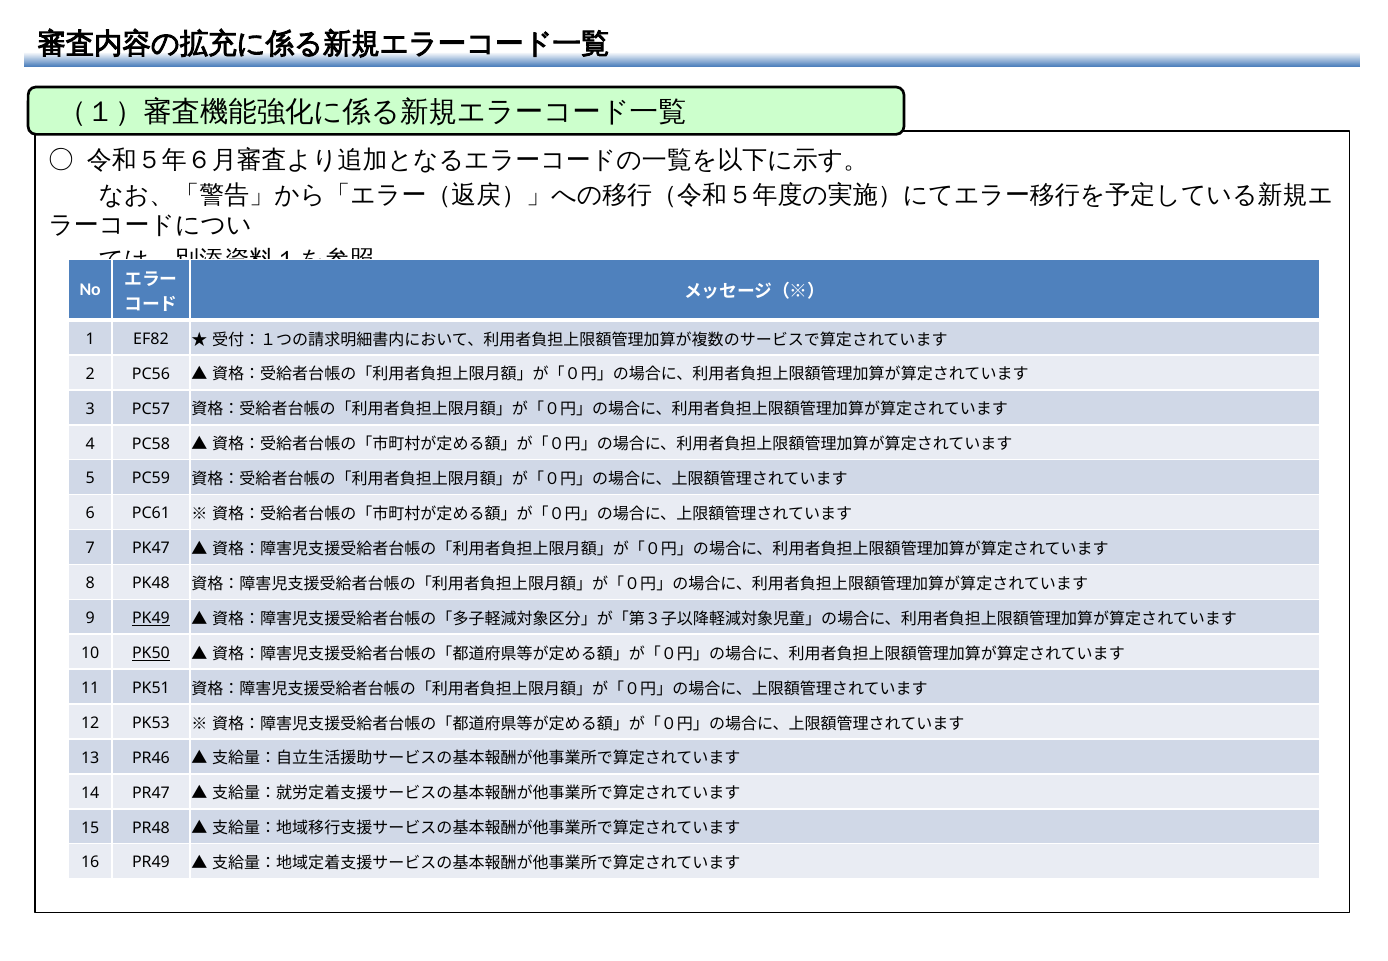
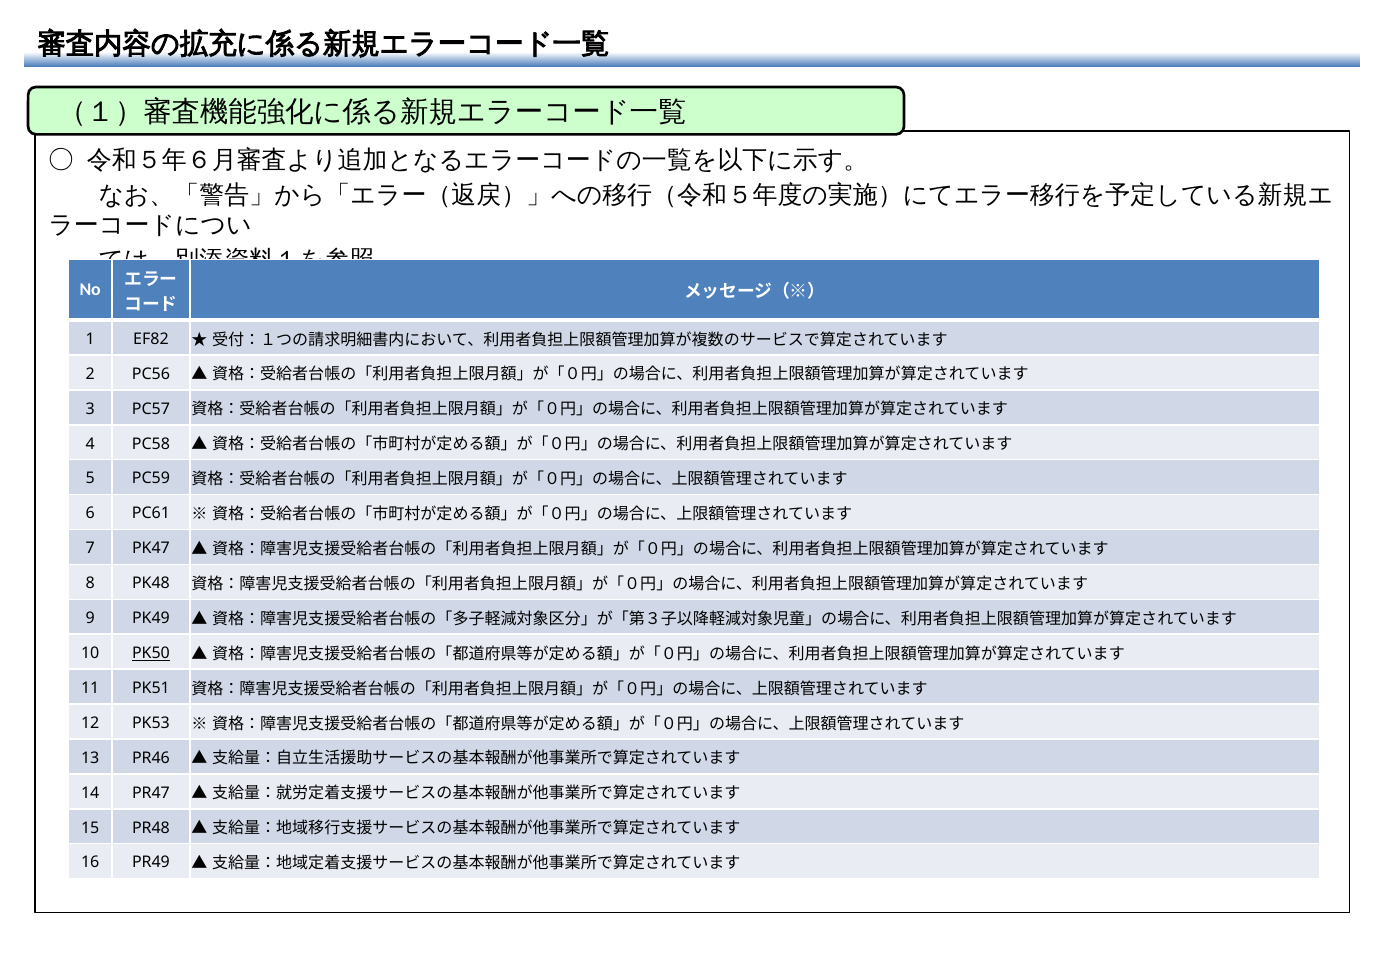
PK49 underline: present -> none
